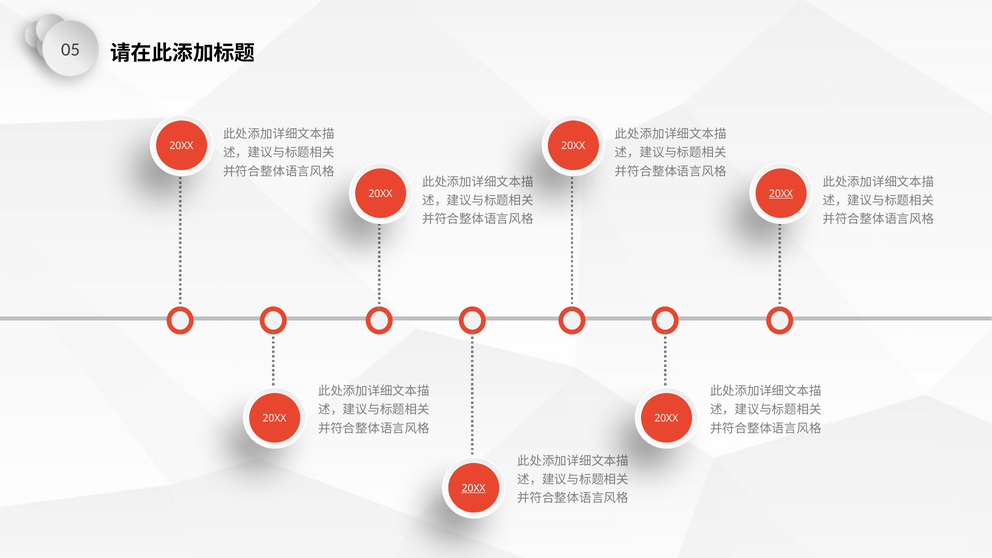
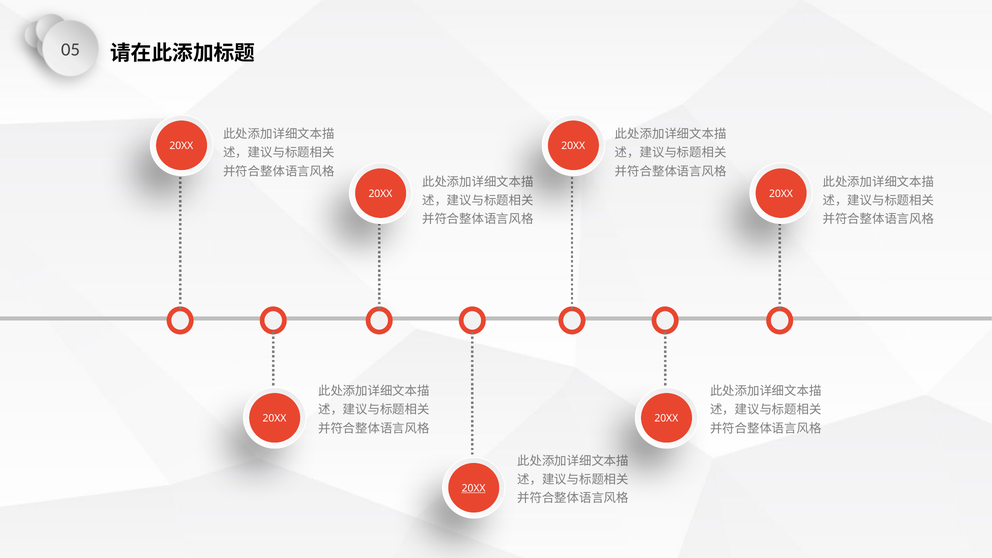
20XX at (781, 194) underline: present -> none
